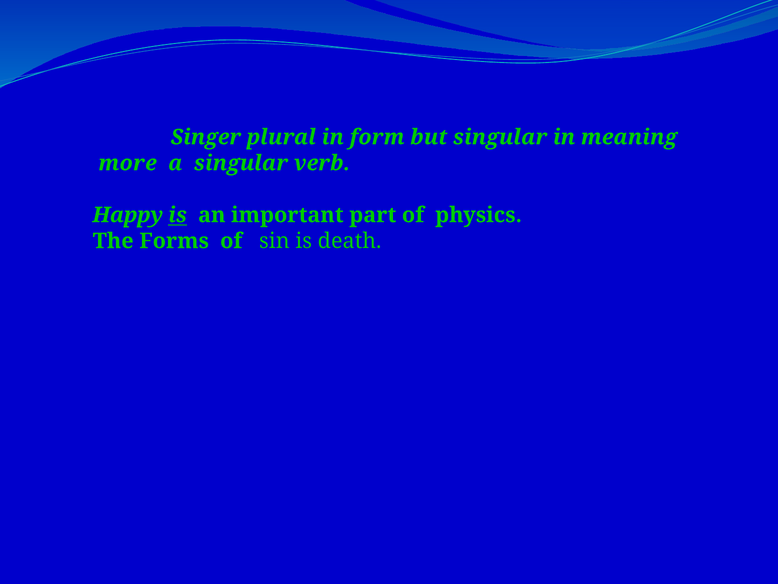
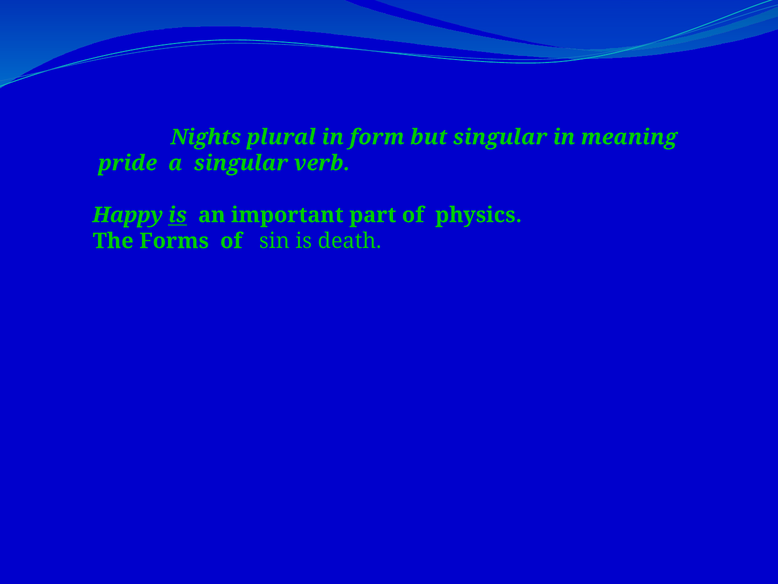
Singer: Singer -> Nights
more: more -> pride
